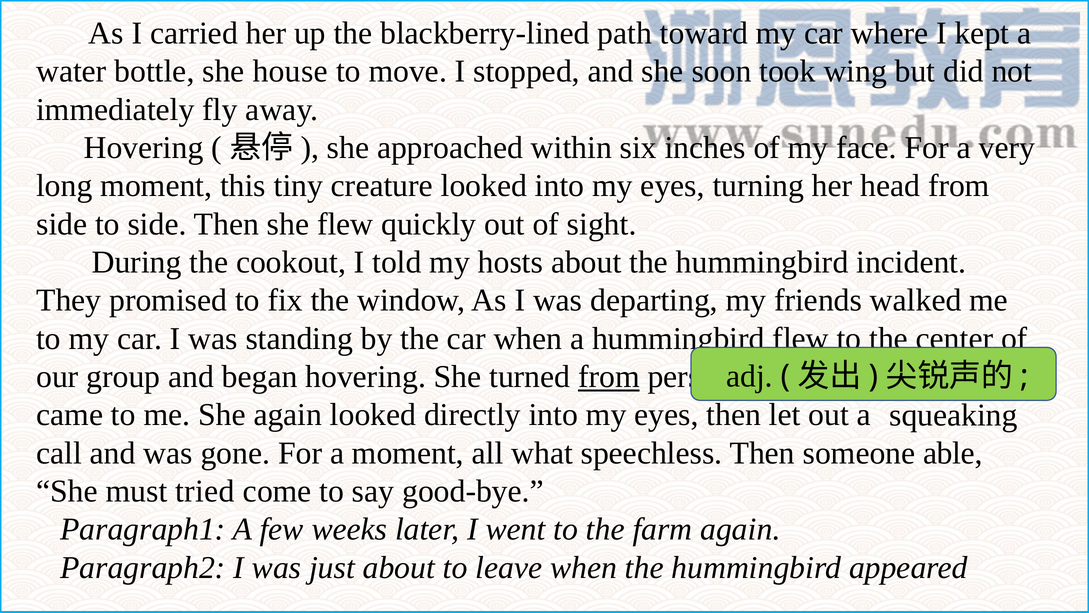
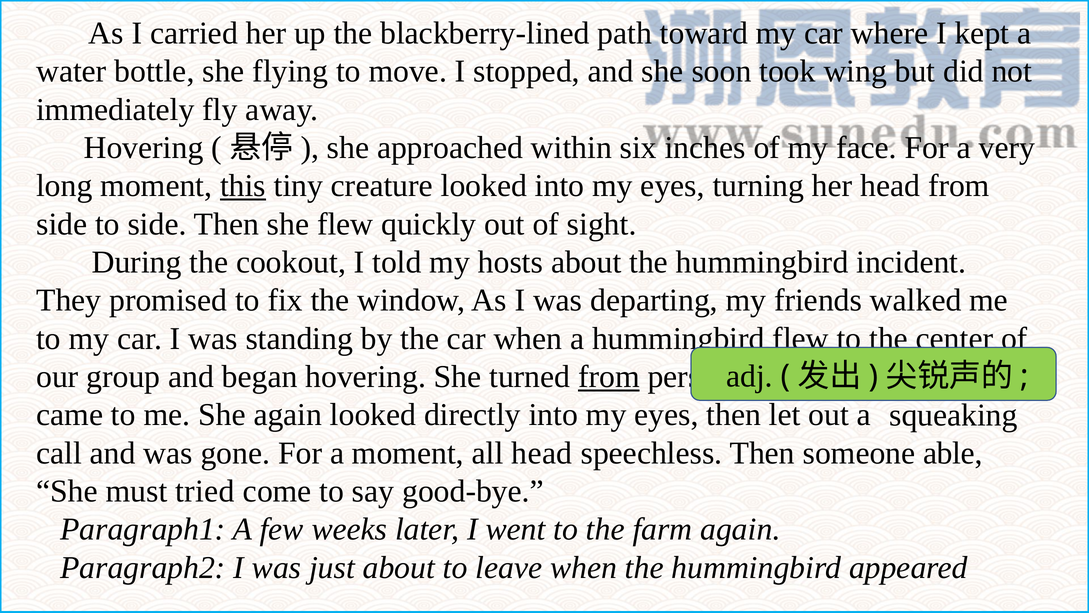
house: house -> flying
this underline: none -> present
all what: what -> head
